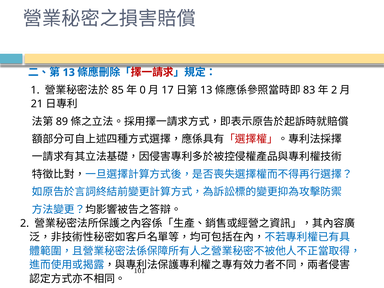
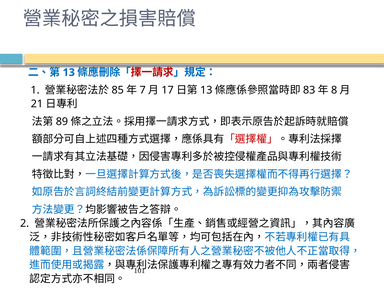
0: 0 -> 7
2 at (334, 90): 2 -> 8
